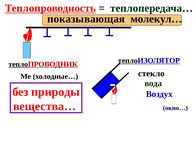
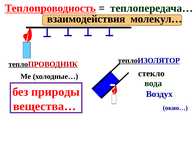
показывающая: показывающая -> взаимодействия
